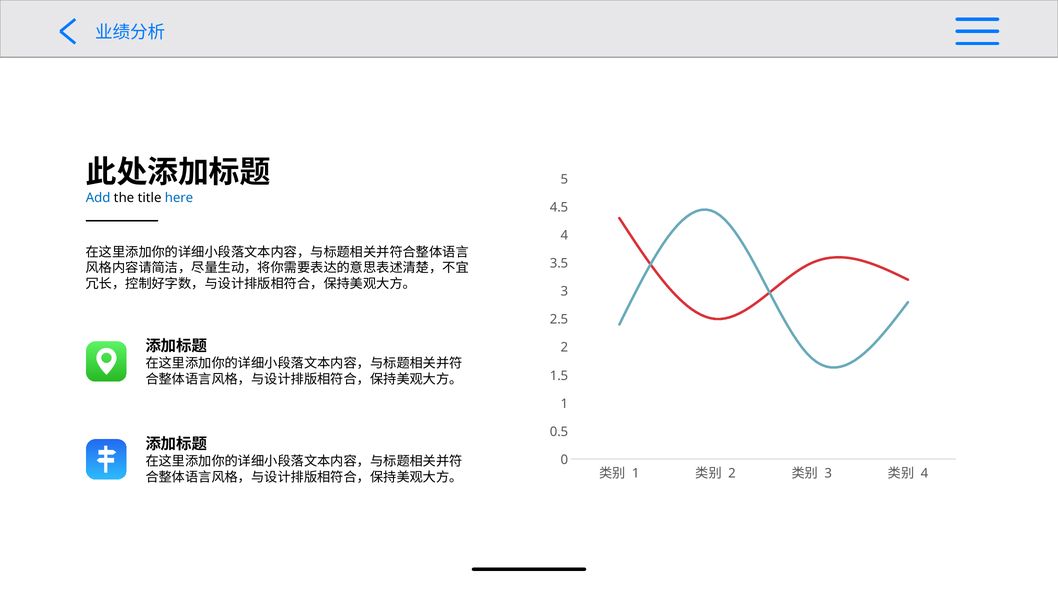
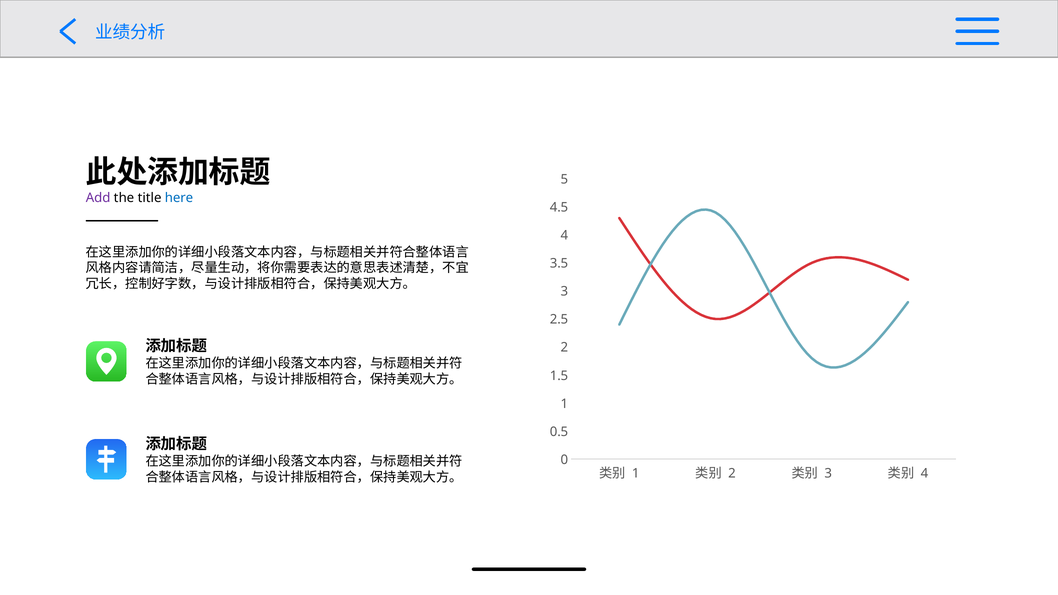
Add colour: blue -> purple
